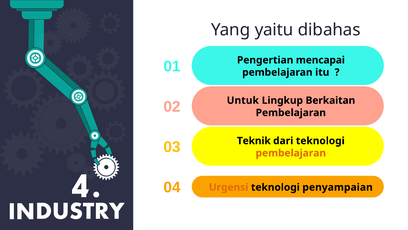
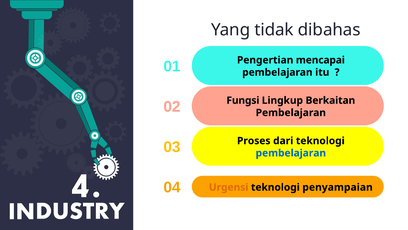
yaitu: yaitu -> tidak
Untuk: Untuk -> Fungsi
Teknik: Teknik -> Proses
pembelajaran at (291, 153) colour: orange -> blue
